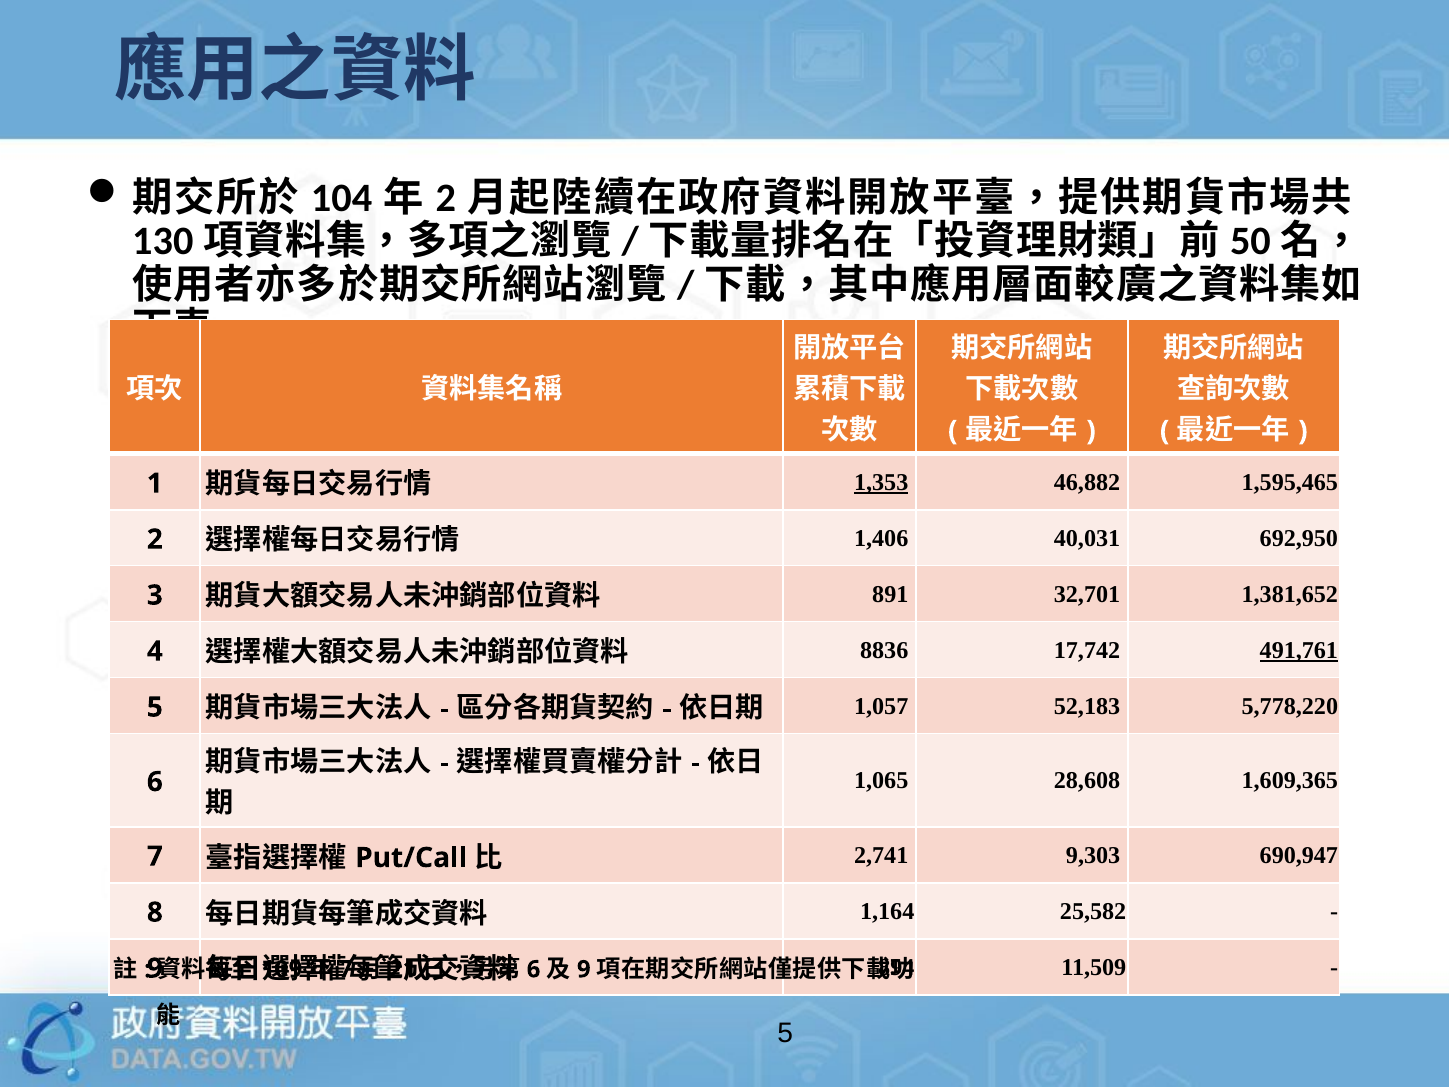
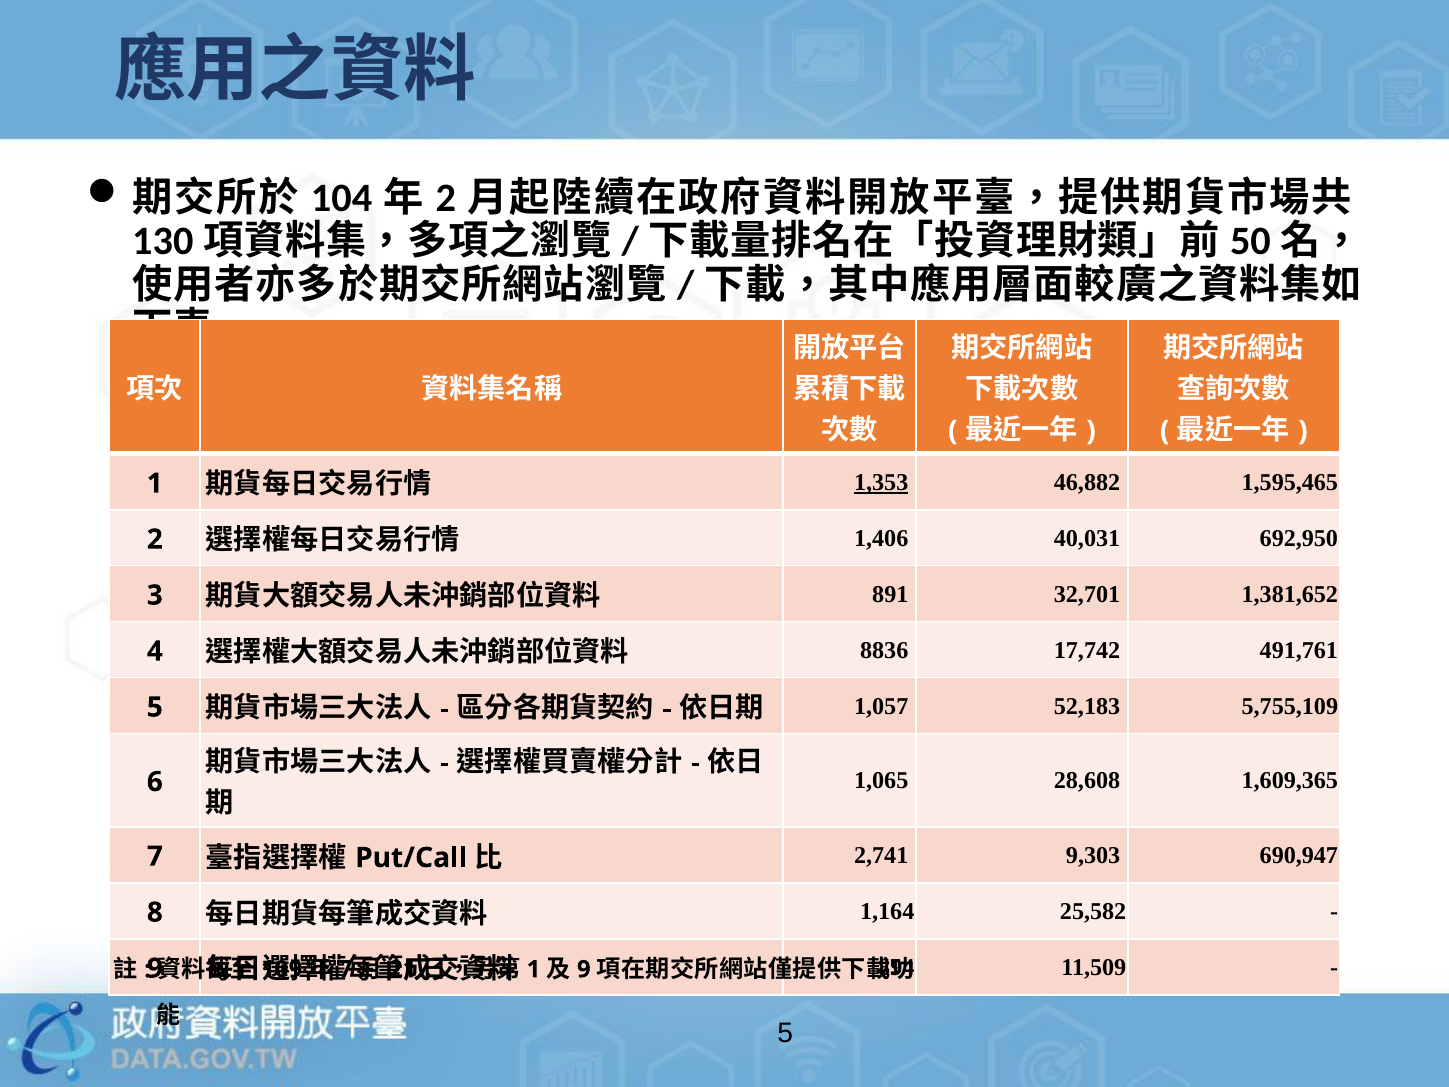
491,761 underline: present -> none
5,778,220: 5,778,220 -> 5,755,109
6 at (534, 969): 6 -> 1
